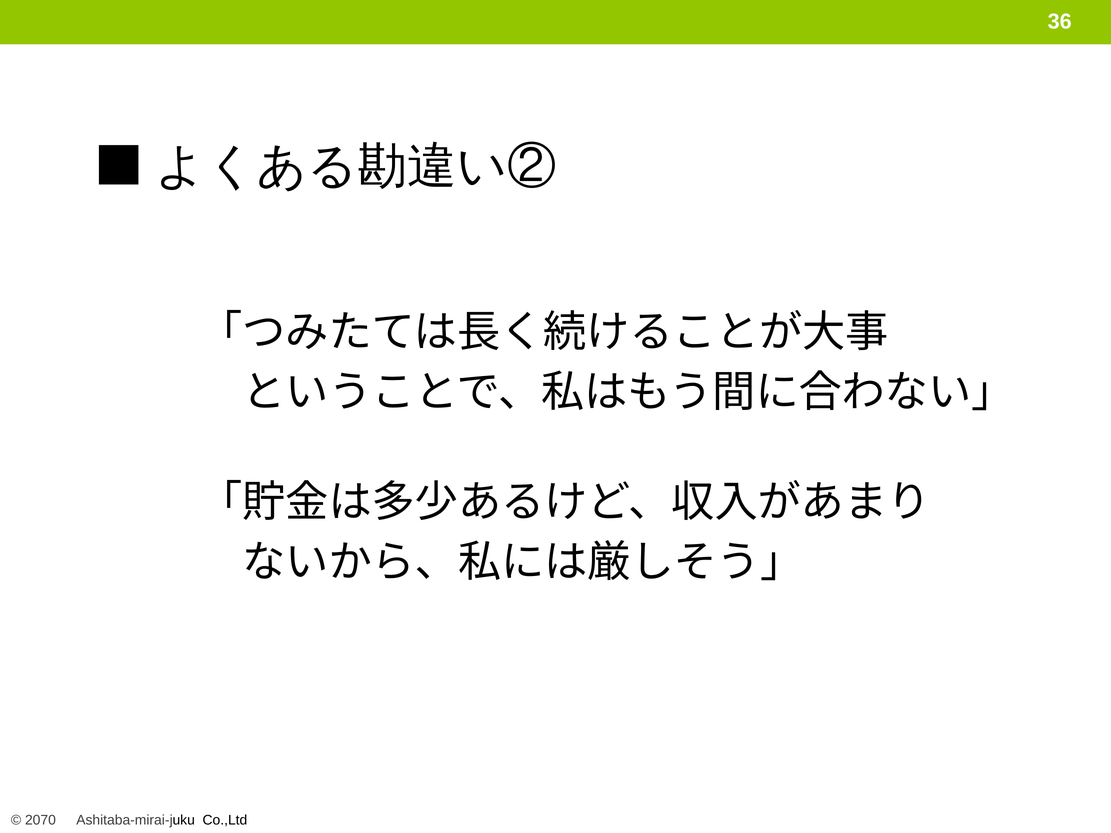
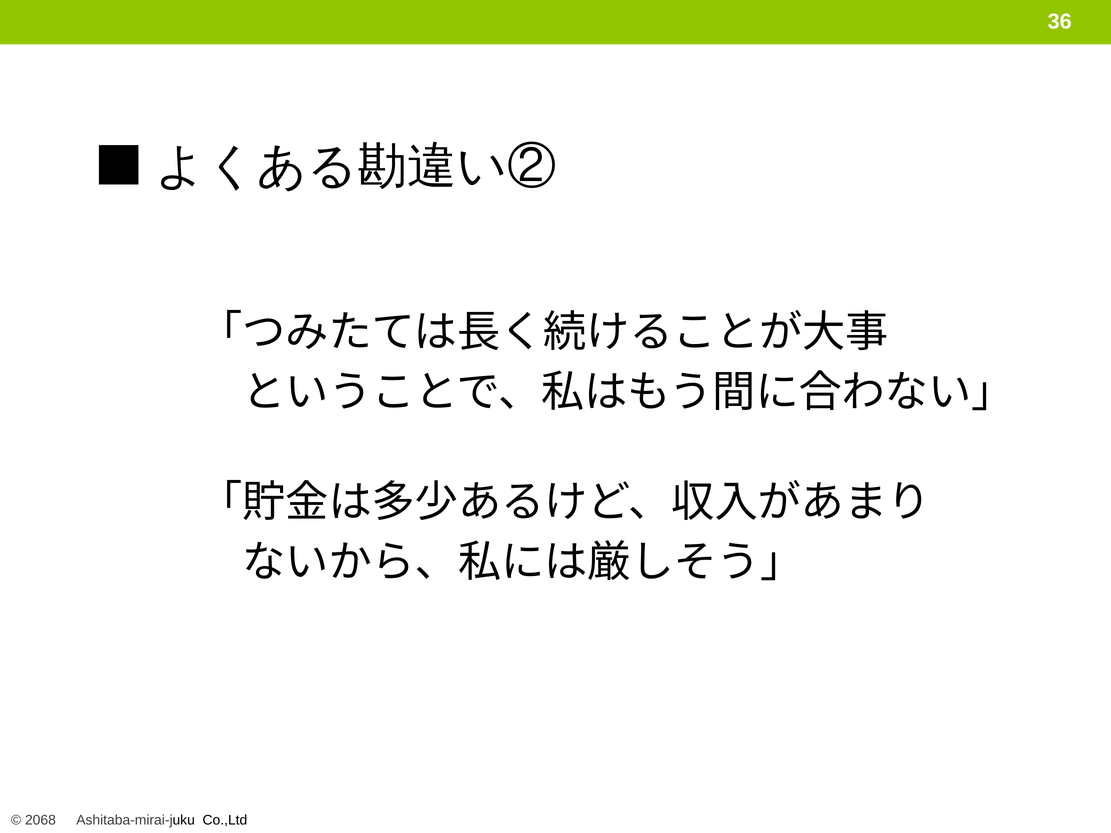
2070: 2070 -> 2068
